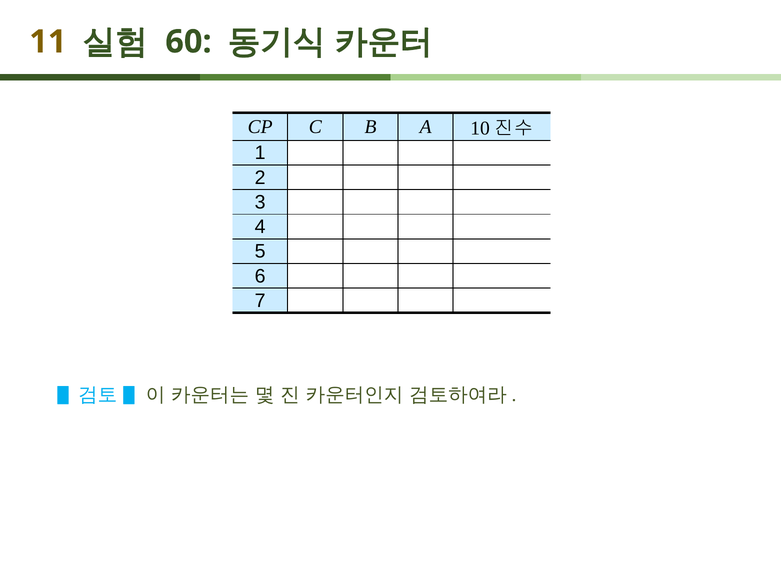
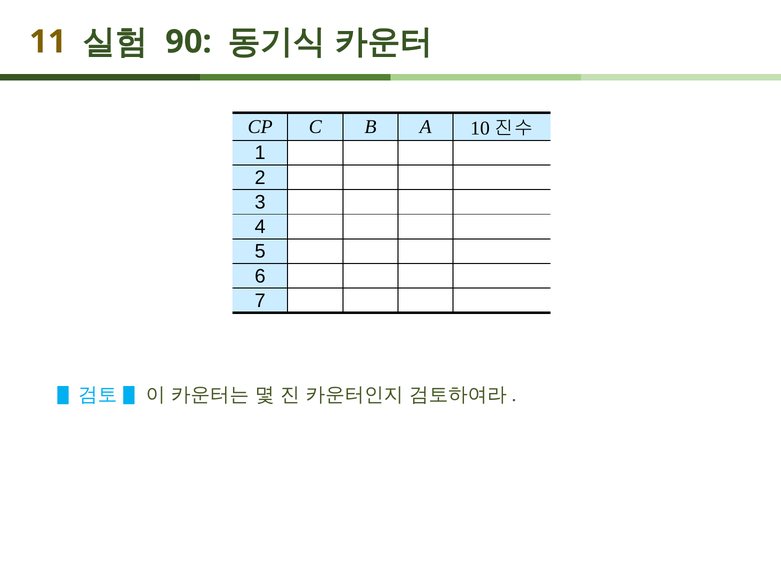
60: 60 -> 90
